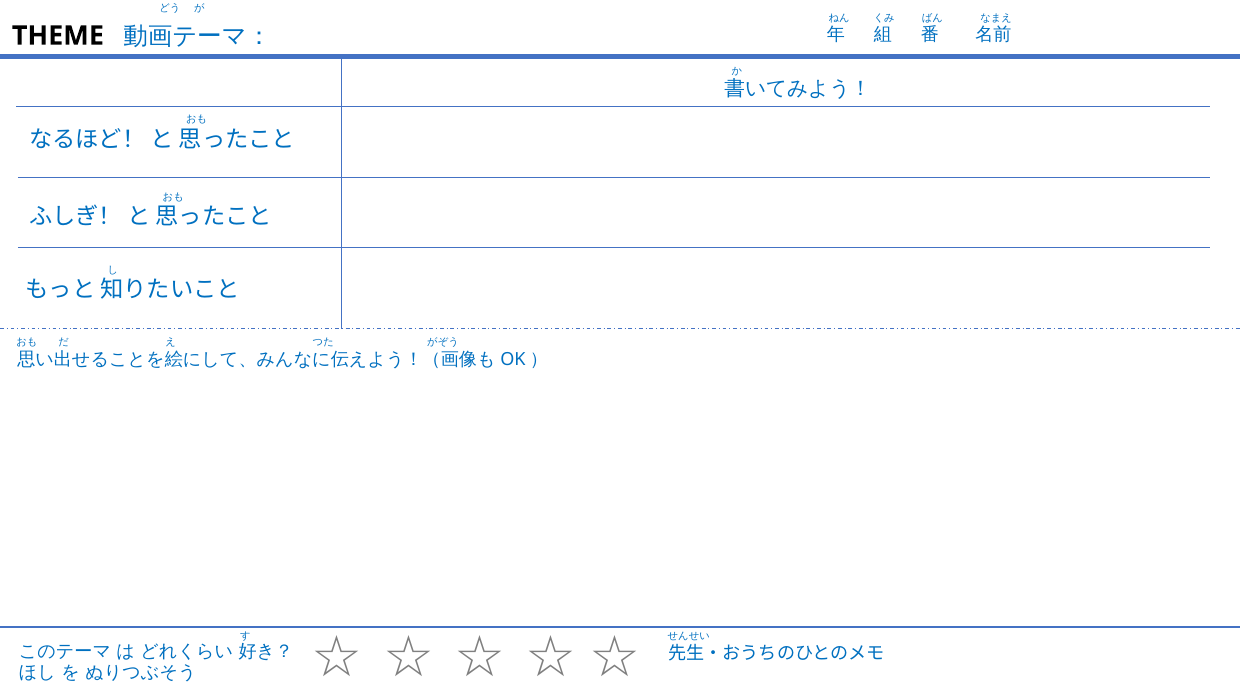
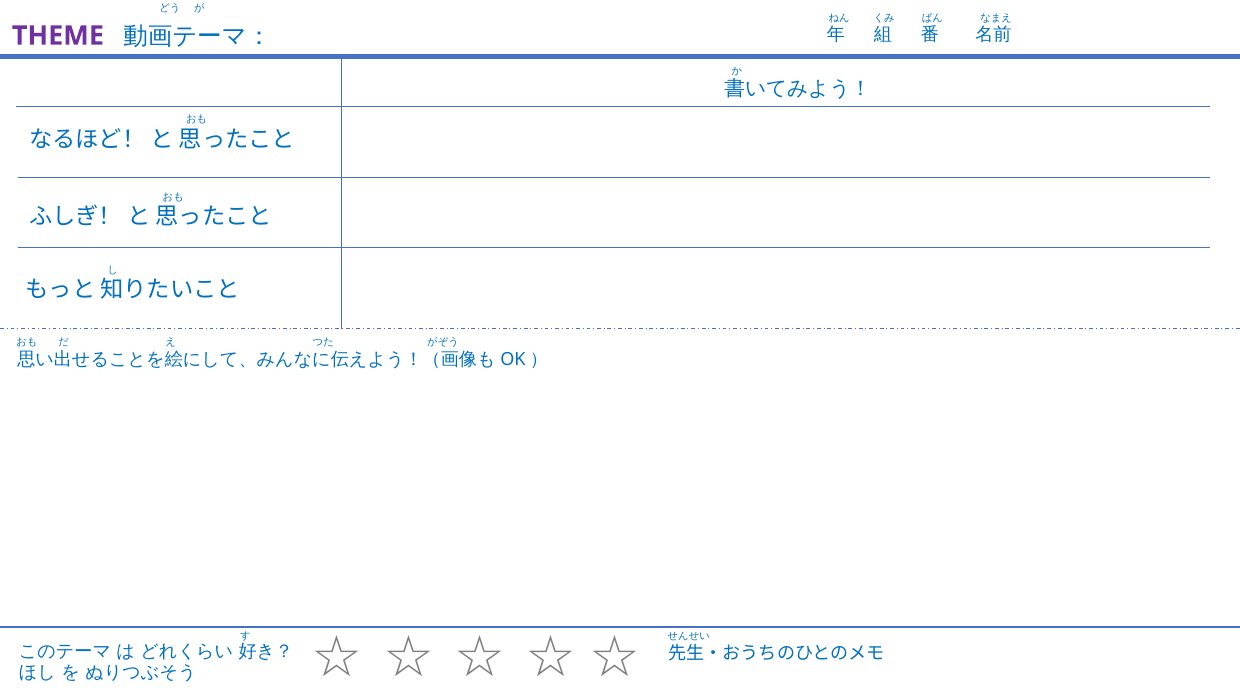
THEME colour: black -> purple
